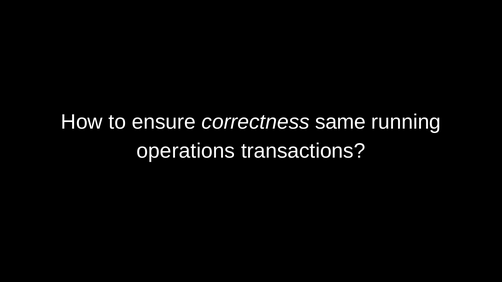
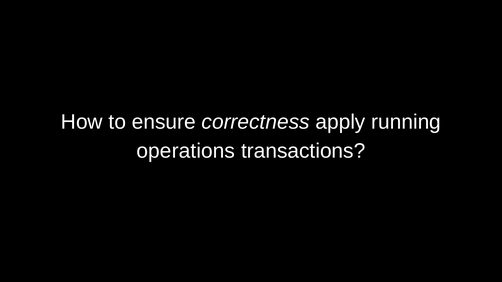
same: same -> apply
